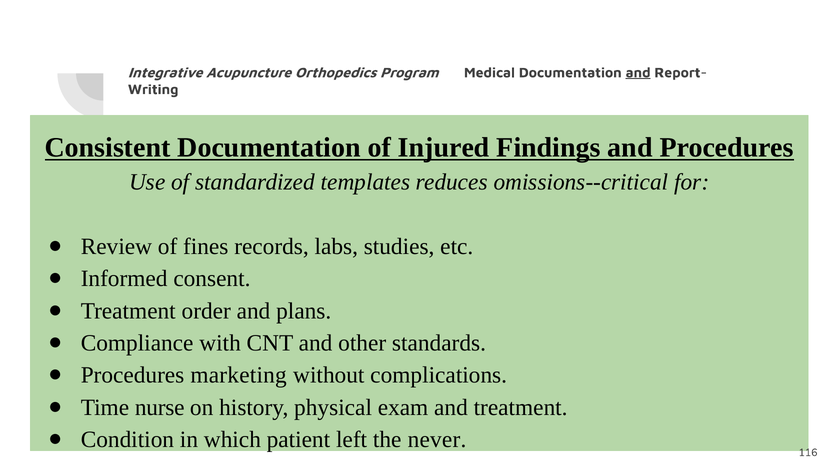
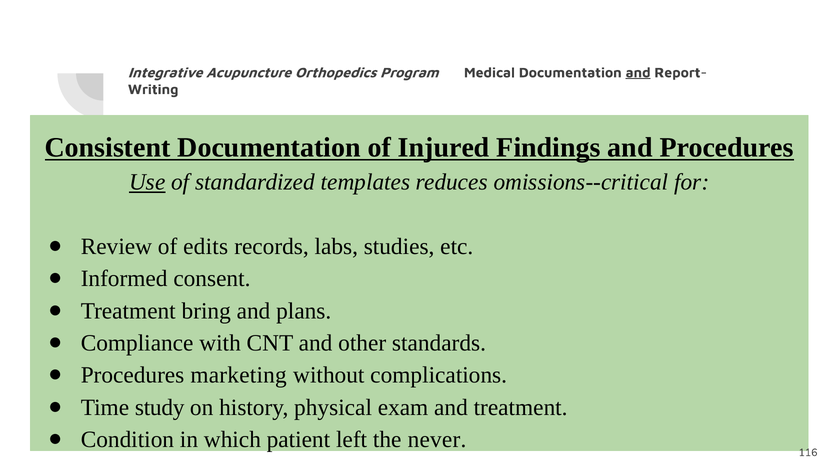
Use underline: none -> present
fines: fines -> edits
order: order -> bring
nurse: nurse -> study
